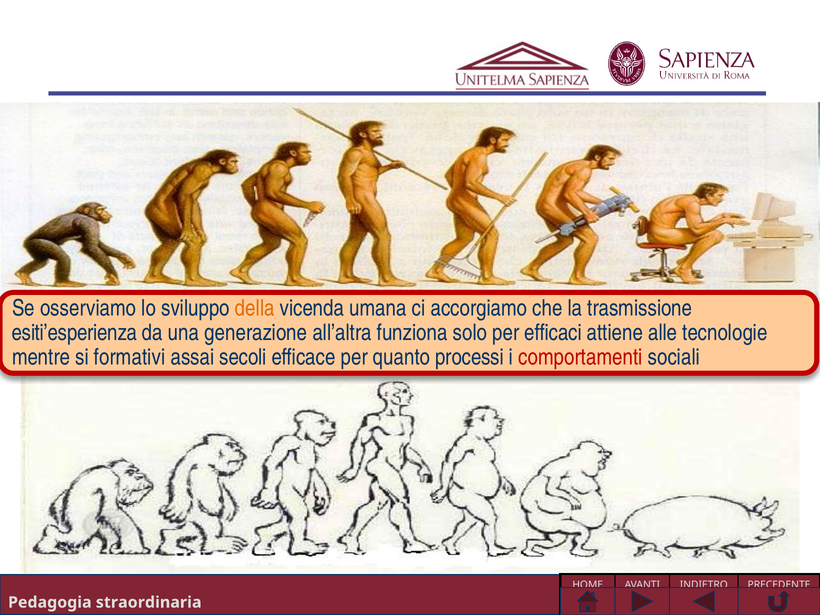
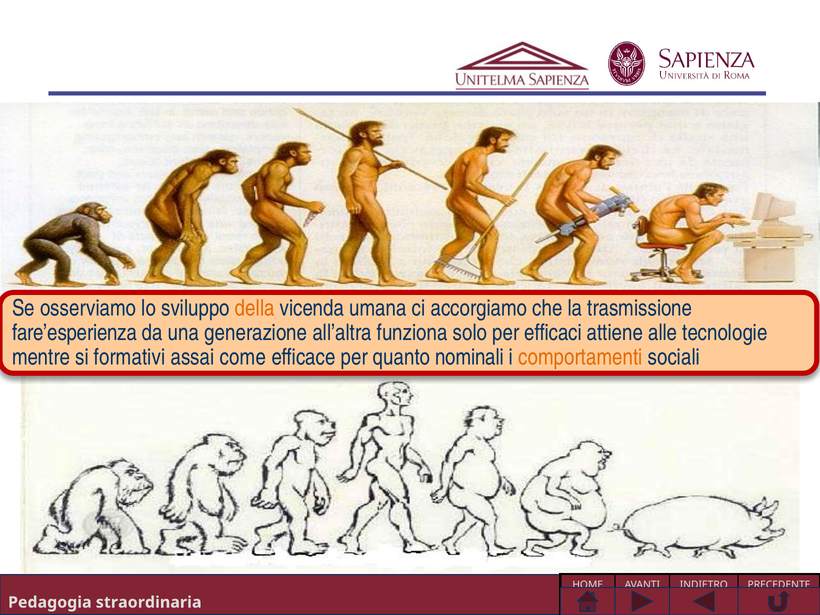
esiti’esperienza: esiti’esperienza -> fare’esperienza
secoli: secoli -> come
processi: processi -> nominali
comportamenti colour: red -> orange
